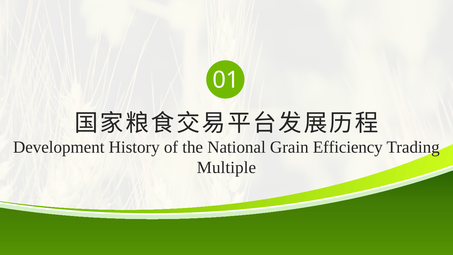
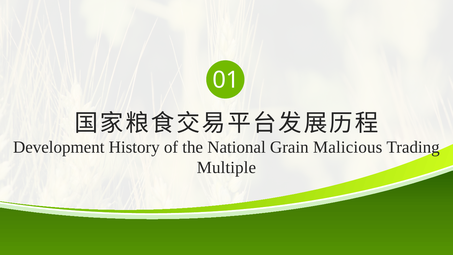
Efficiency: Efficiency -> Malicious
